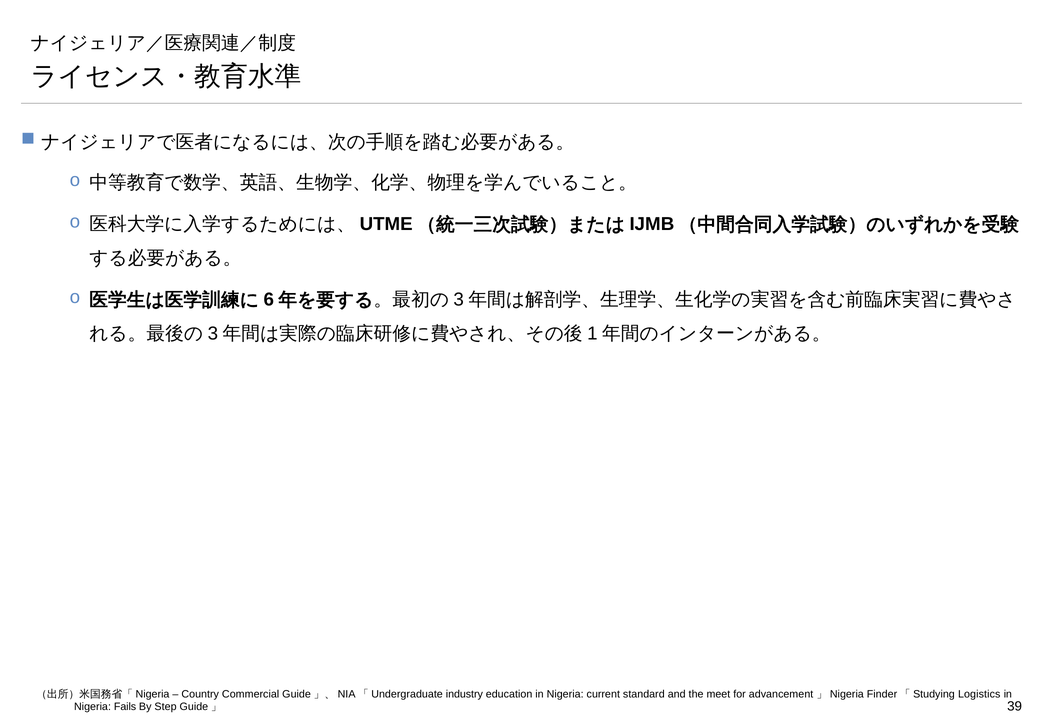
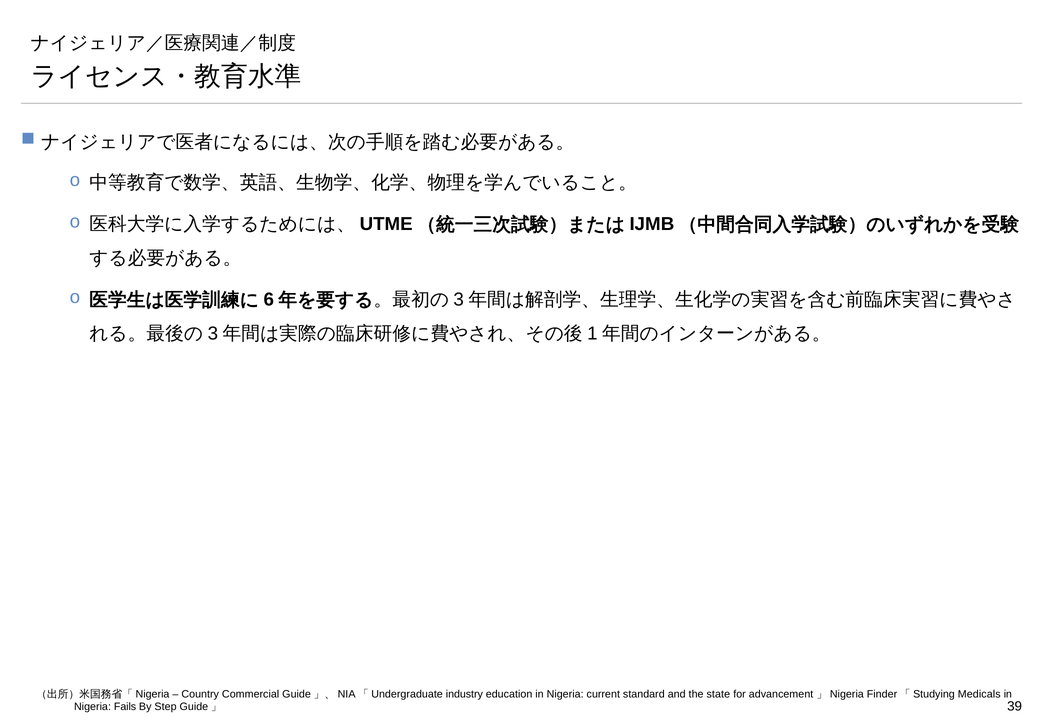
meet: meet -> state
Logistics: Logistics -> Medicals
